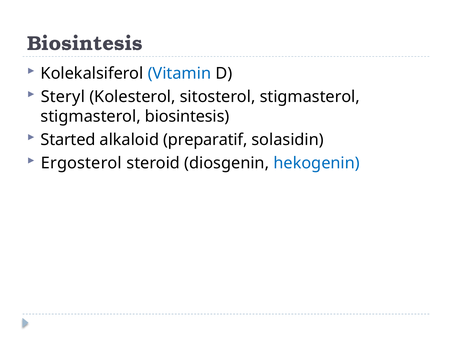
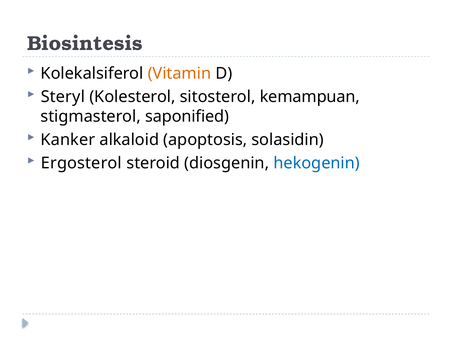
Vitamin colour: blue -> orange
sitosterol stigmasterol: stigmasterol -> kemampuan
stigmasterol biosintesis: biosintesis -> saponified
Started: Started -> Kanker
preparatif: preparatif -> apoptosis
